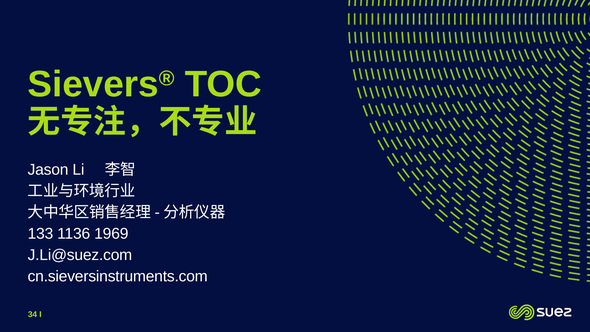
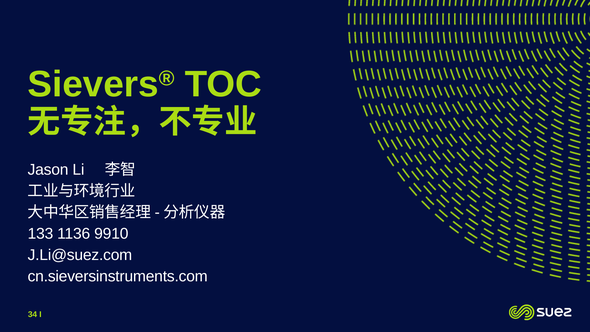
1969: 1969 -> 9910
